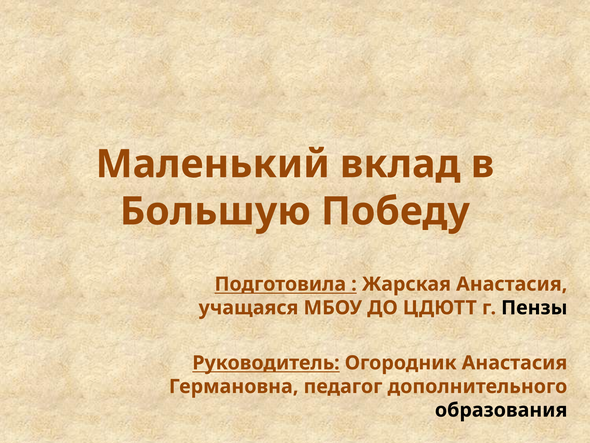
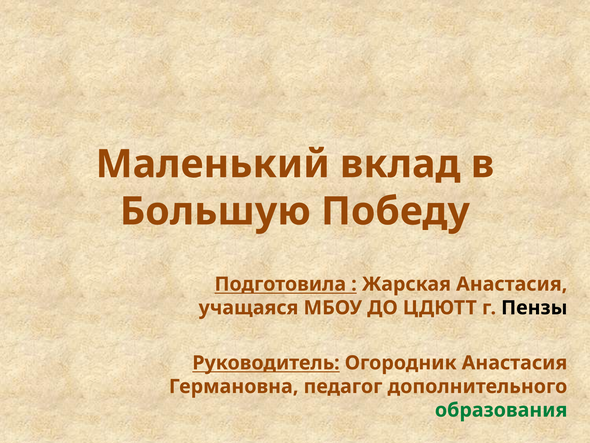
образования colour: black -> green
